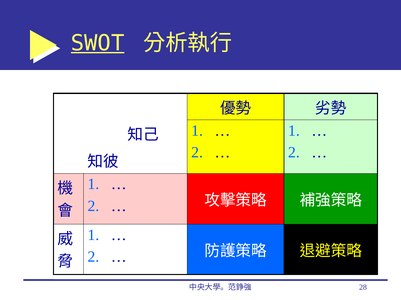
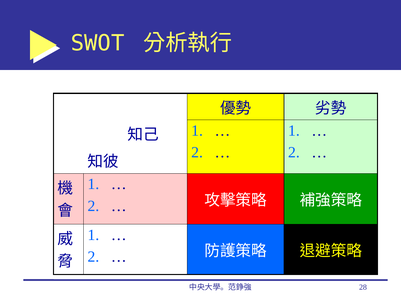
SWOT underline: present -> none
